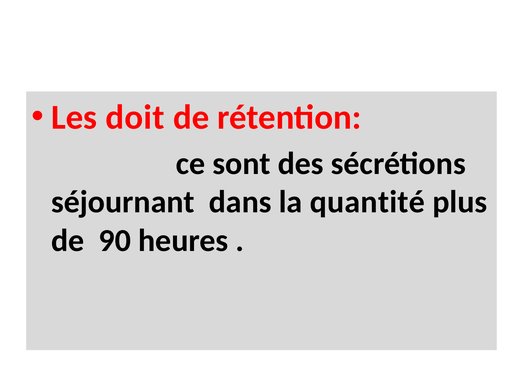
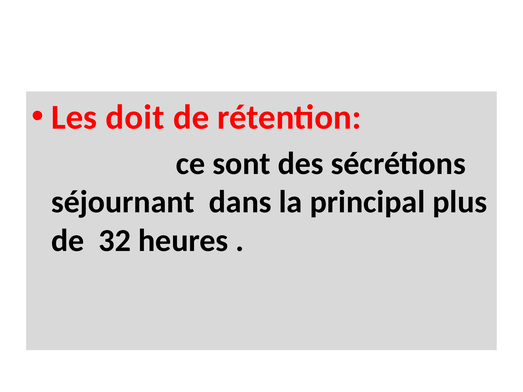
quantité: quantité -> principal
90: 90 -> 32
